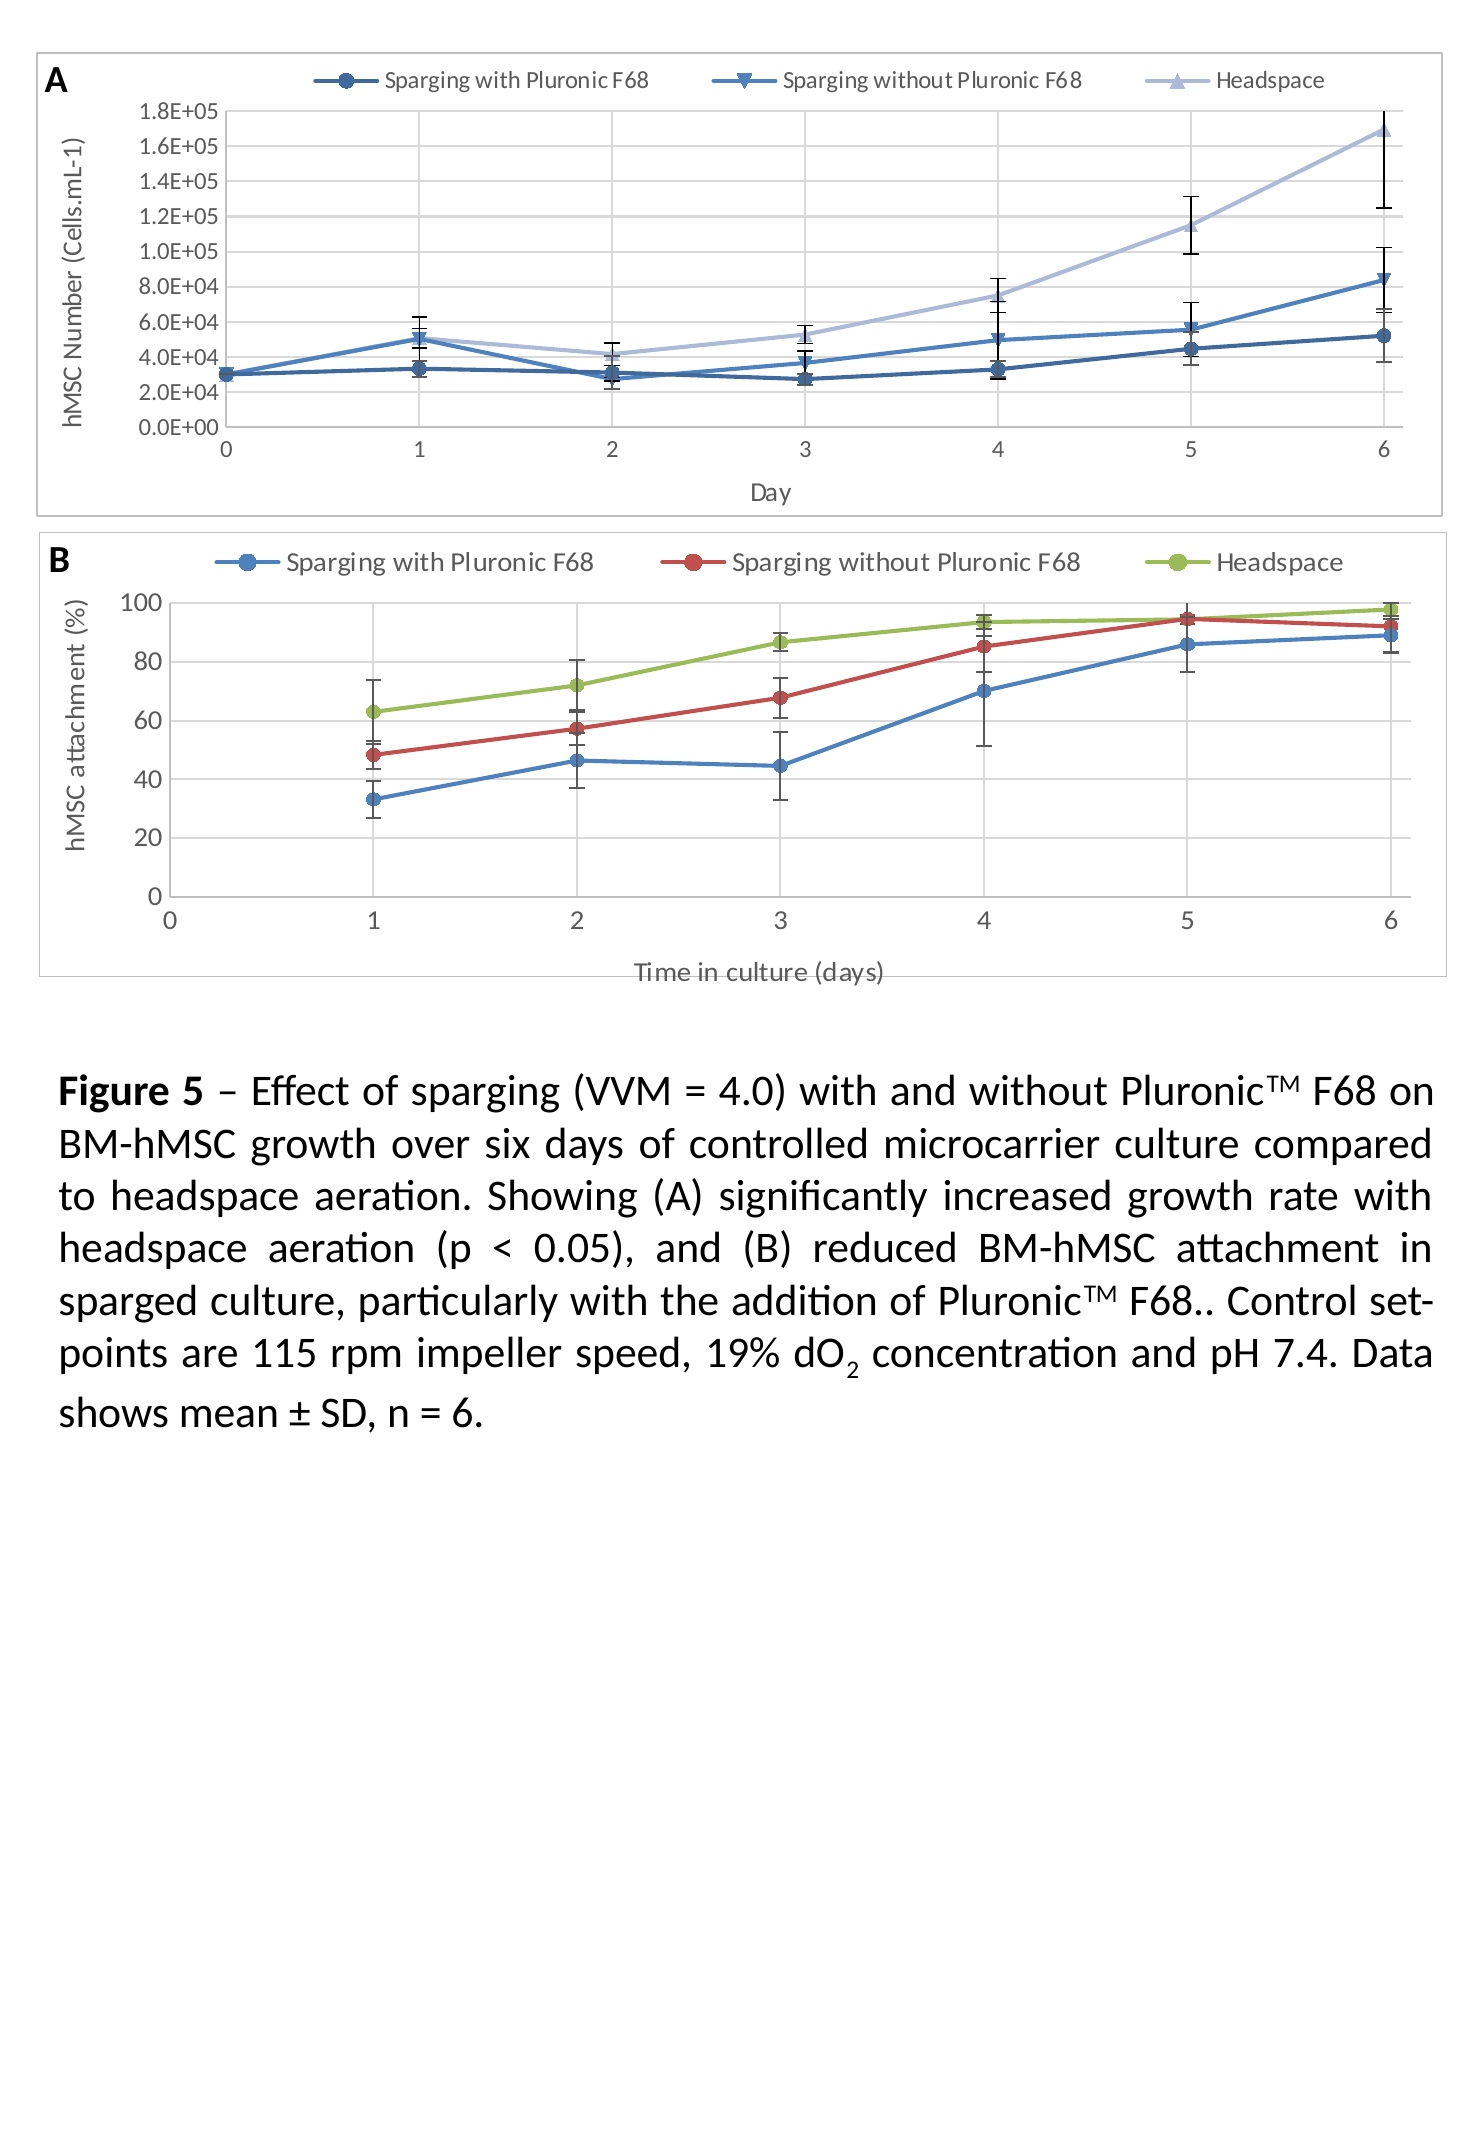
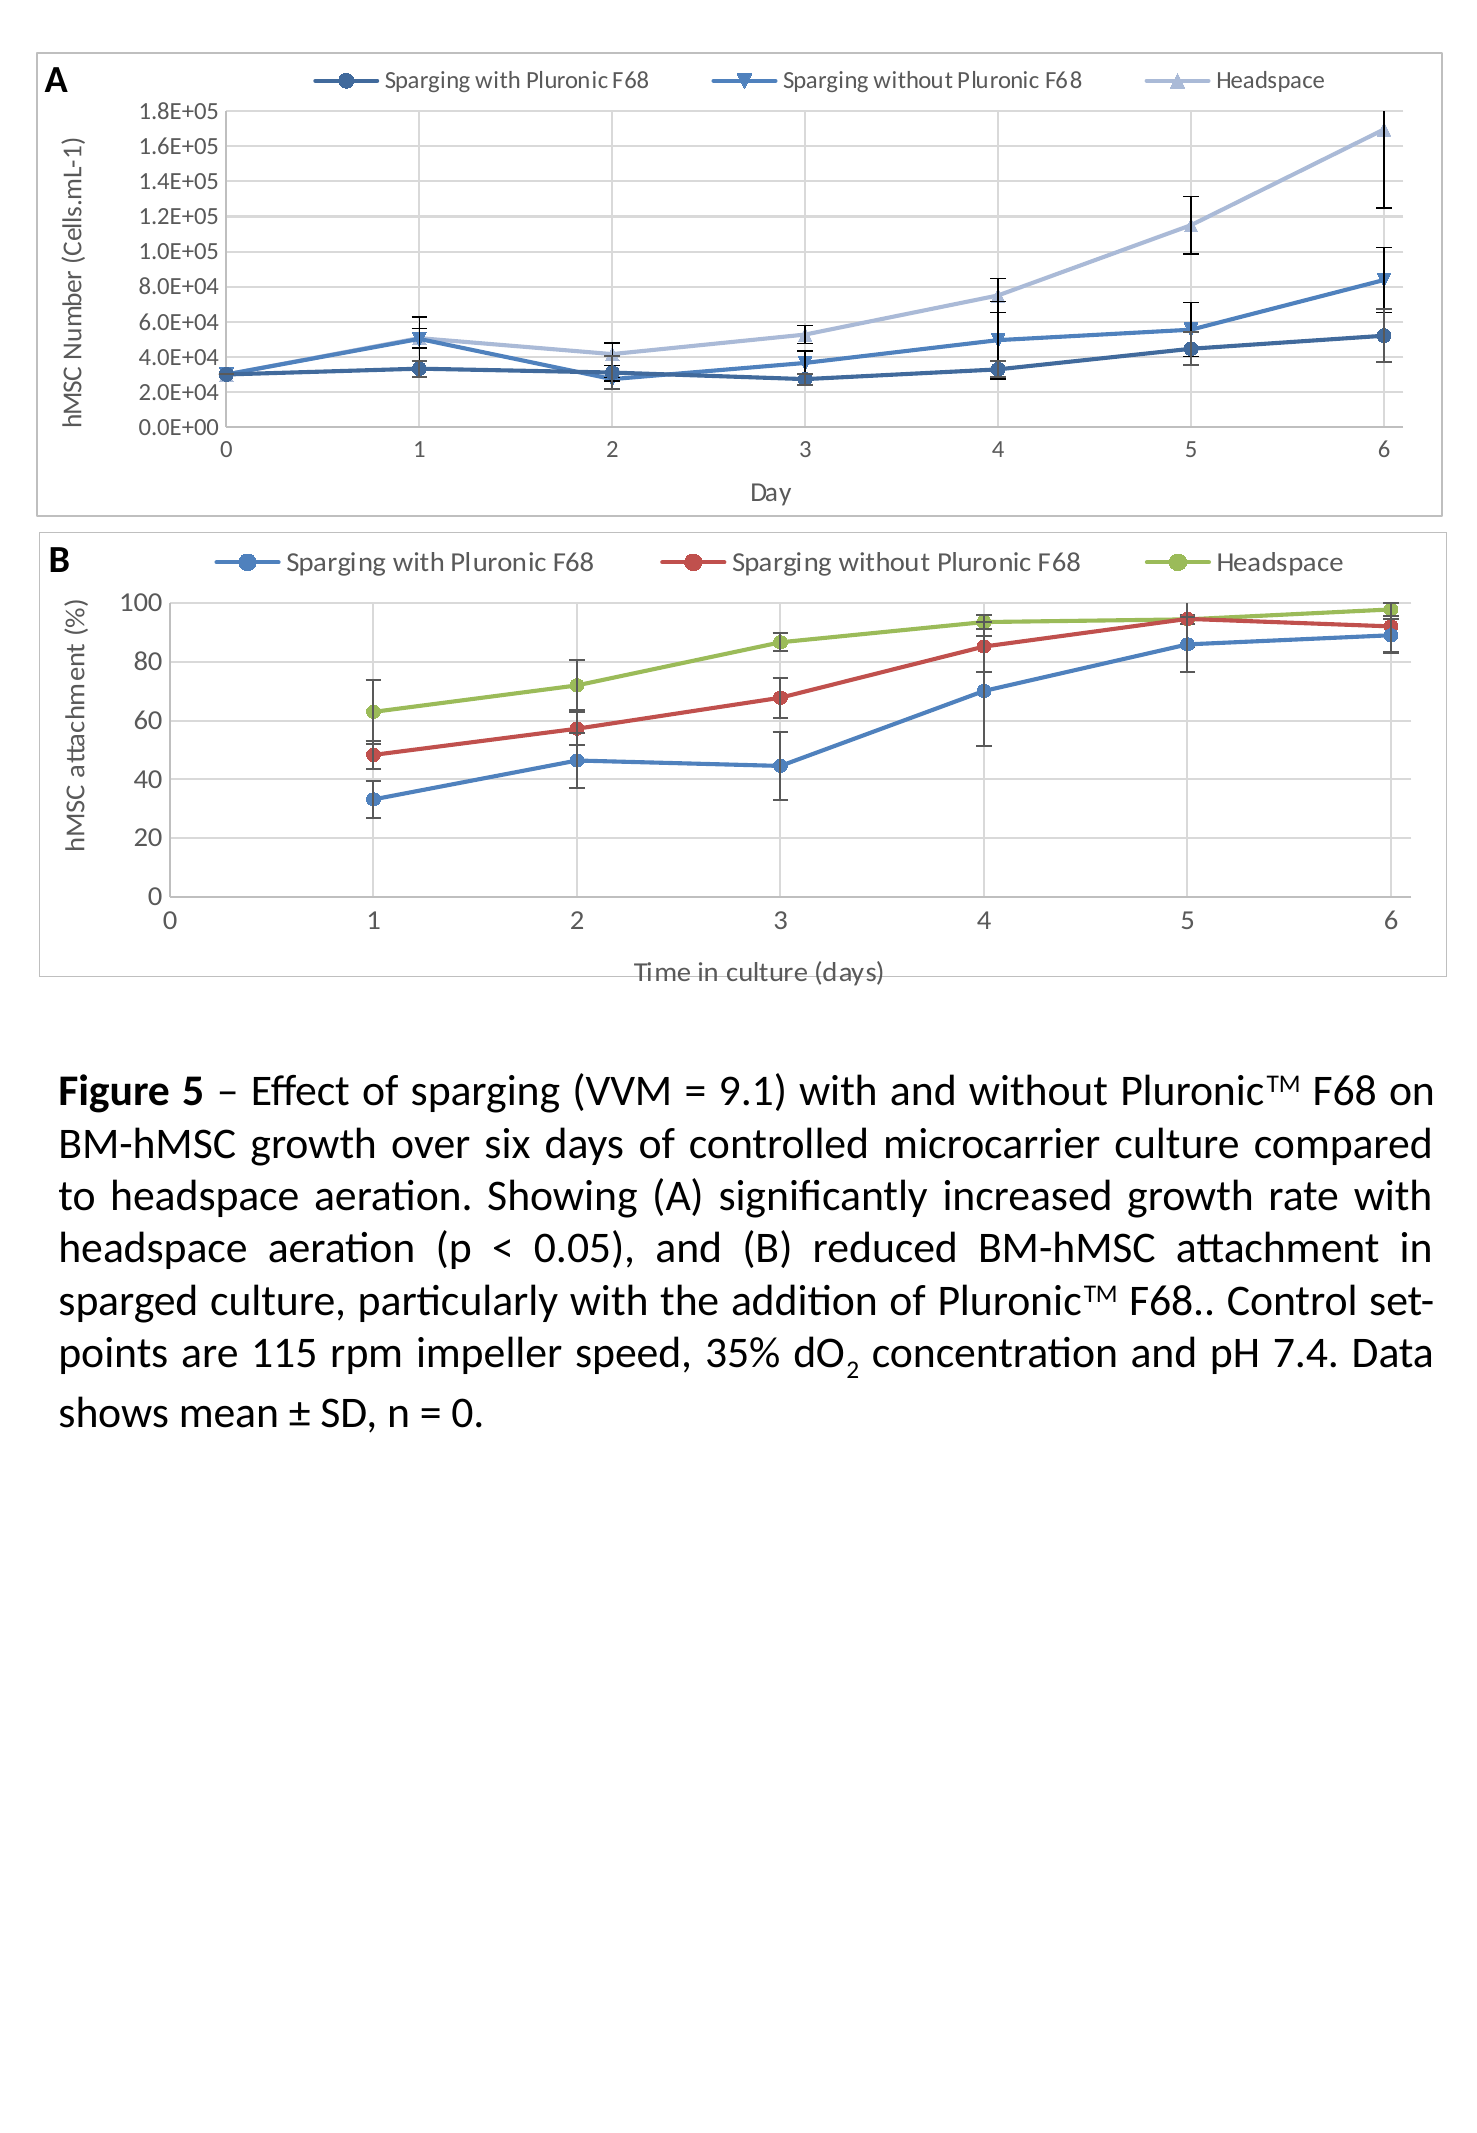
4.0: 4.0 -> 9.1
19%: 19% -> 35%
6 at (468, 1413): 6 -> 0
